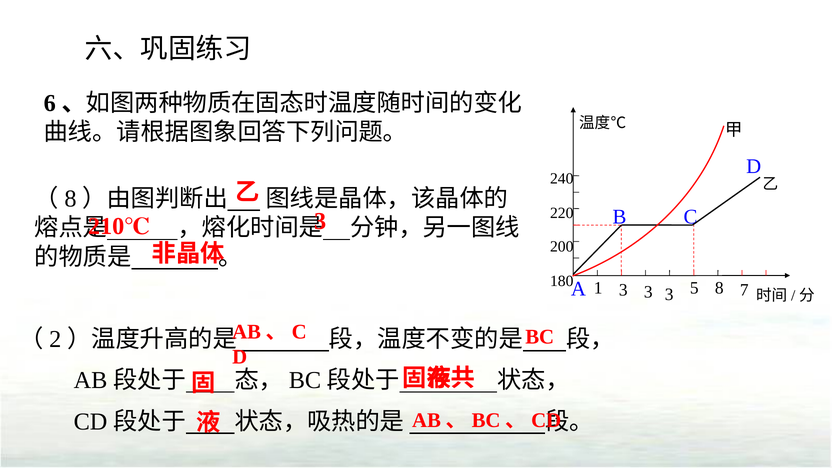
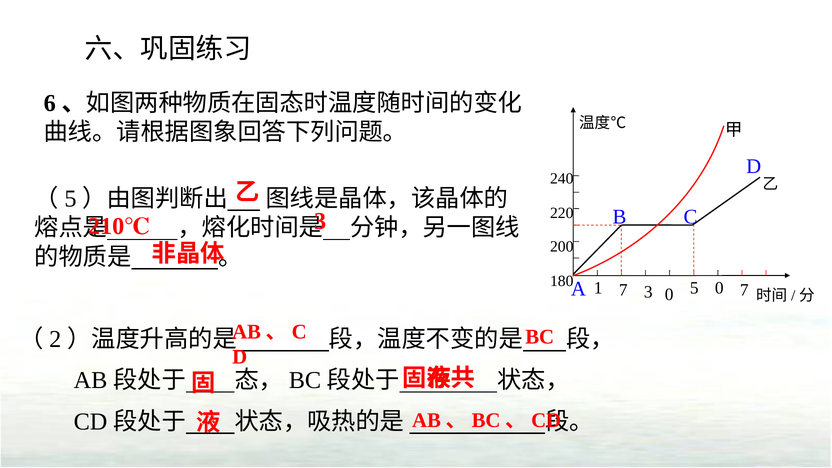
8 at (71, 199): 8 -> 5
1 3: 3 -> 7
3 at (669, 294): 3 -> 0
5 8: 8 -> 0
